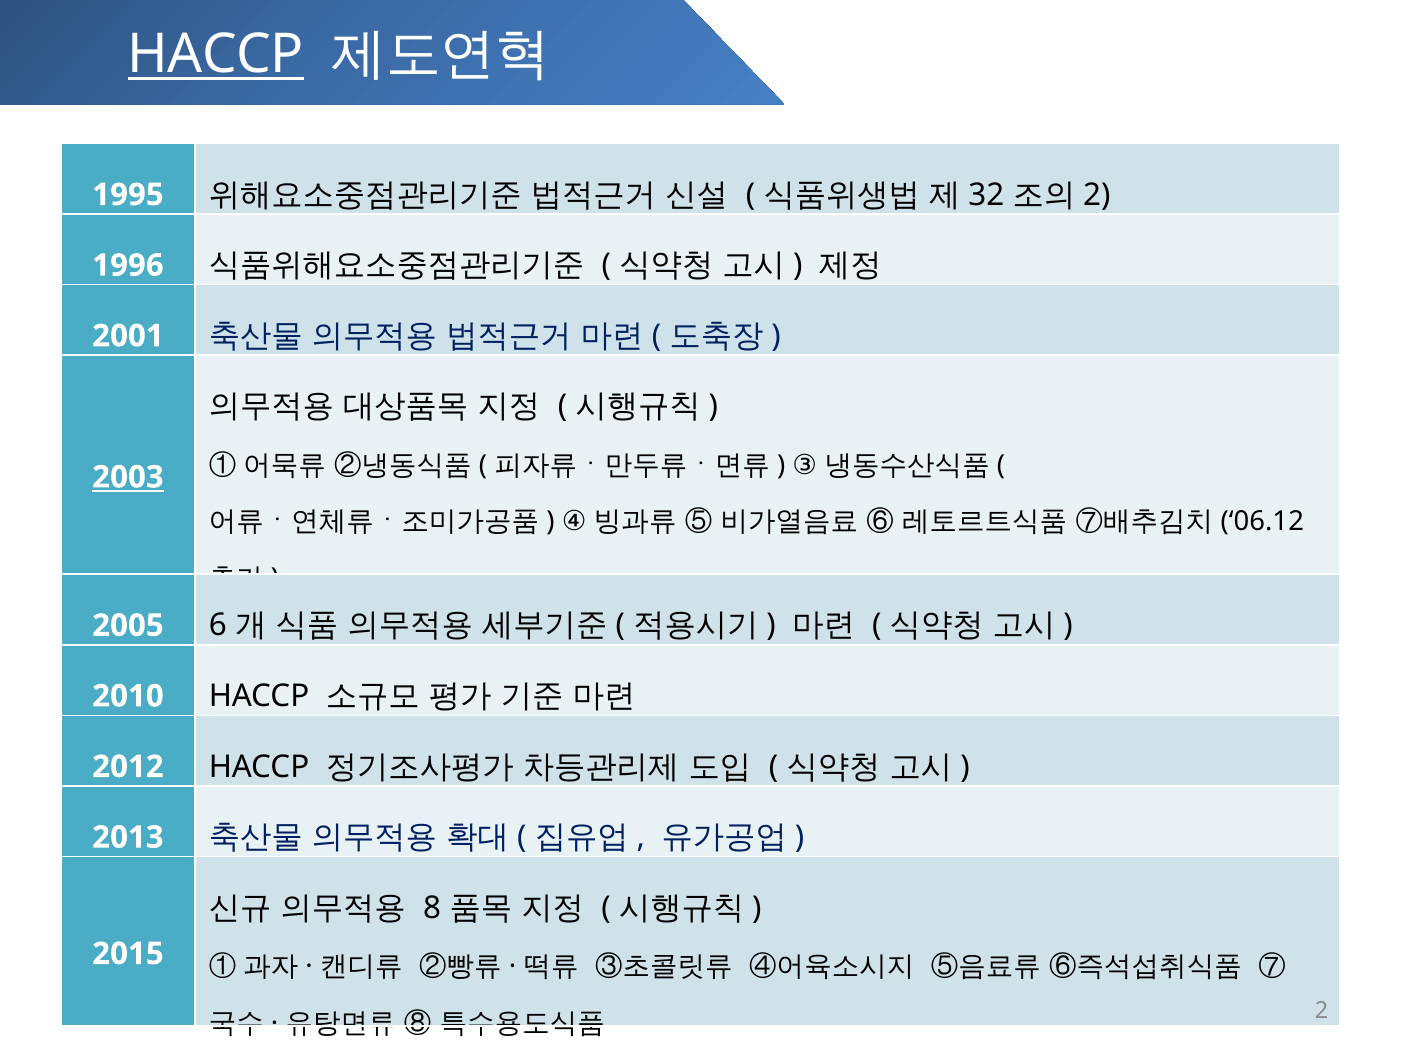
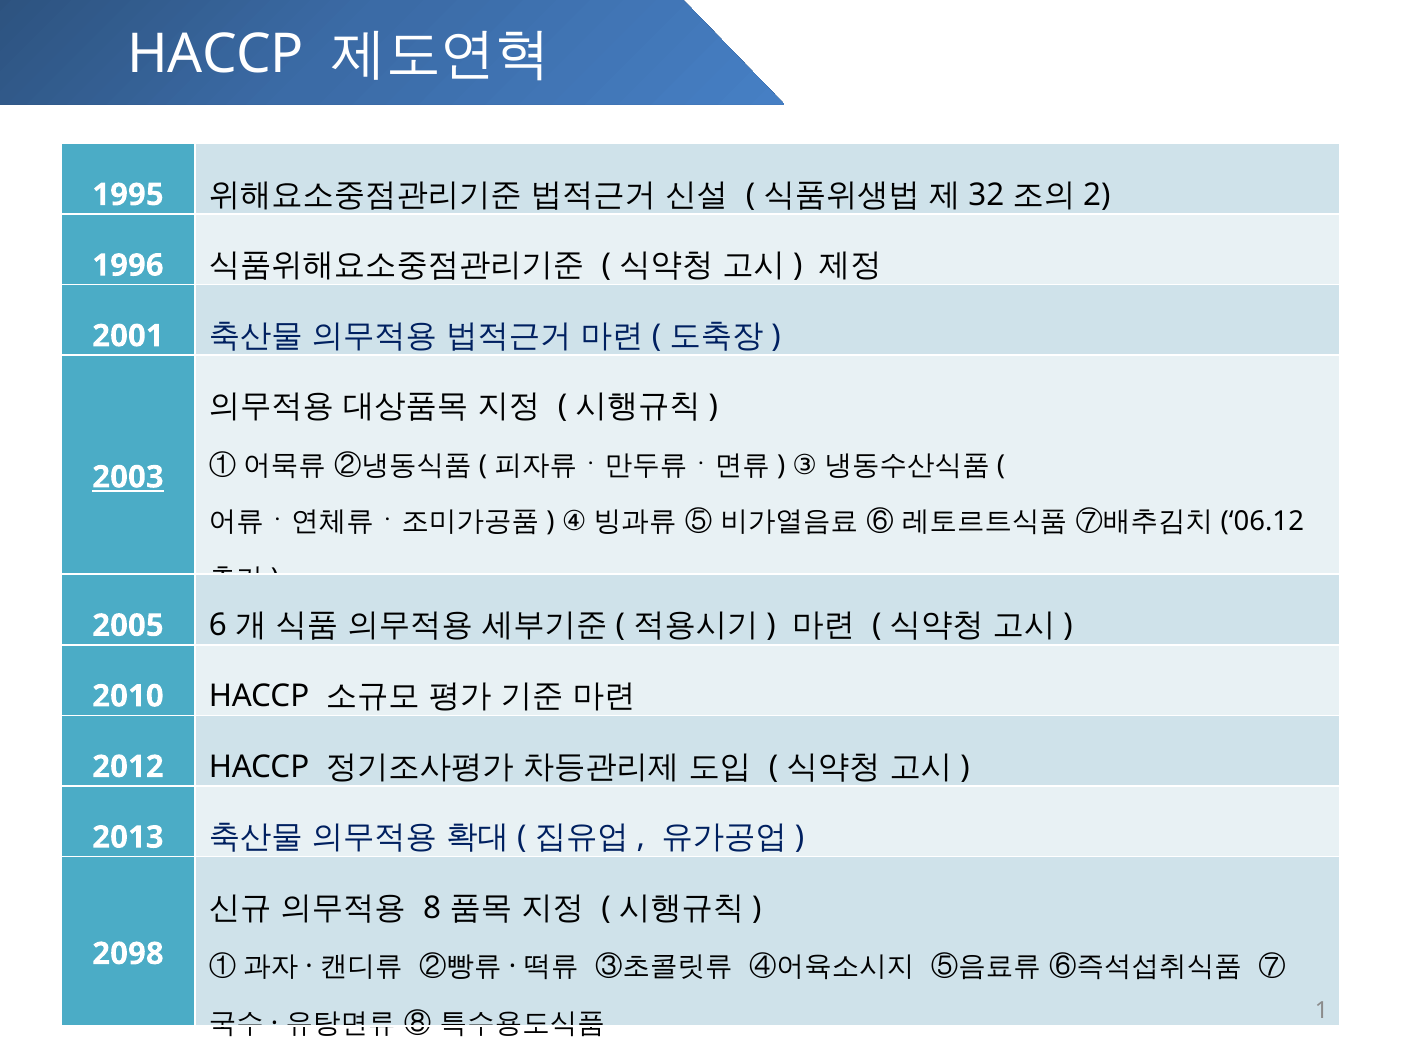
HACCP at (216, 55) underline: present -> none
2015: 2015 -> 2098
2: 2 -> 1
